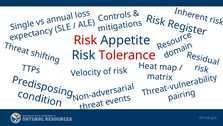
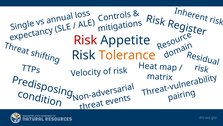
Tolerance colour: red -> orange
